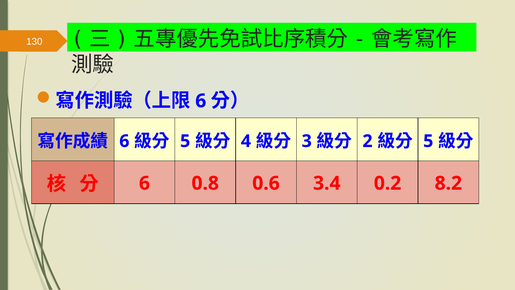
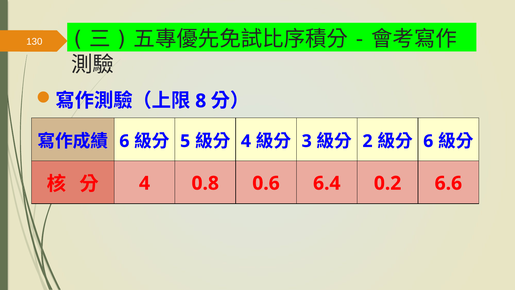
6 at (201, 101): 6 -> 8
5 at (428, 141): 5 -> 6
6 at (144, 183): 6 -> 4
3.4: 3.4 -> 6.4
8.2: 8.2 -> 6.6
